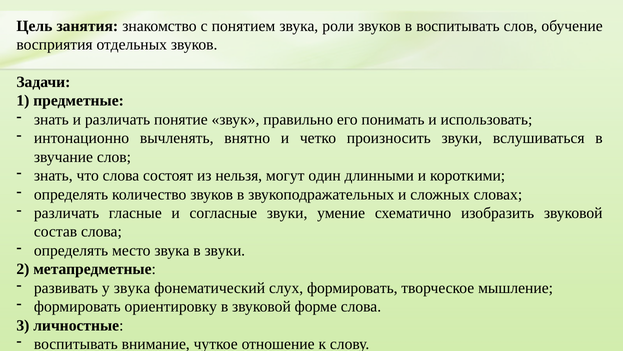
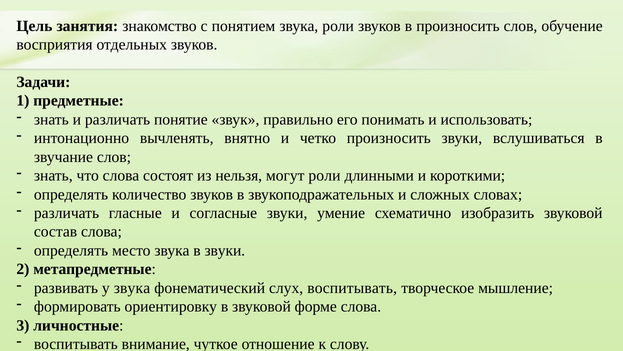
в воспитывать: воспитывать -> произносить
могут один: один -> роли
слух формировать: формировать -> воспитывать
